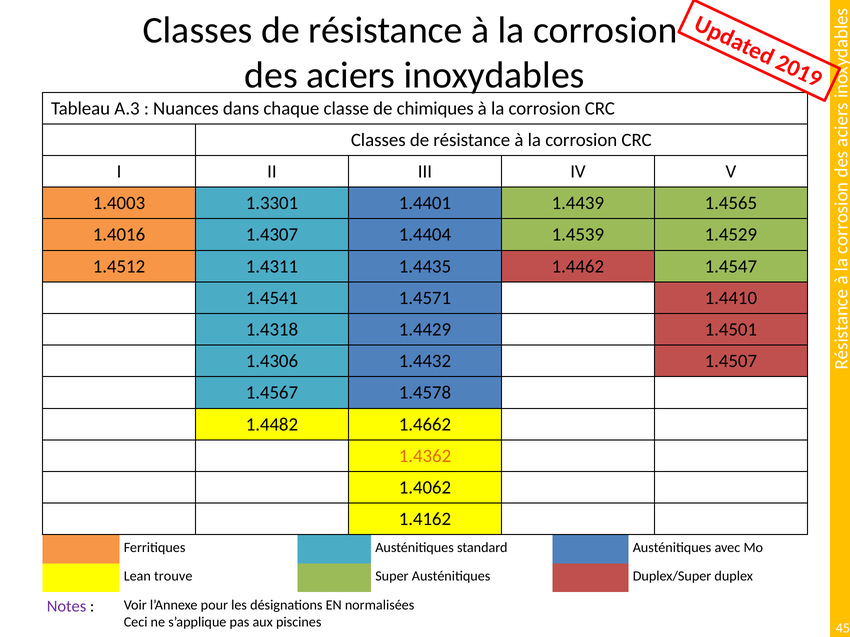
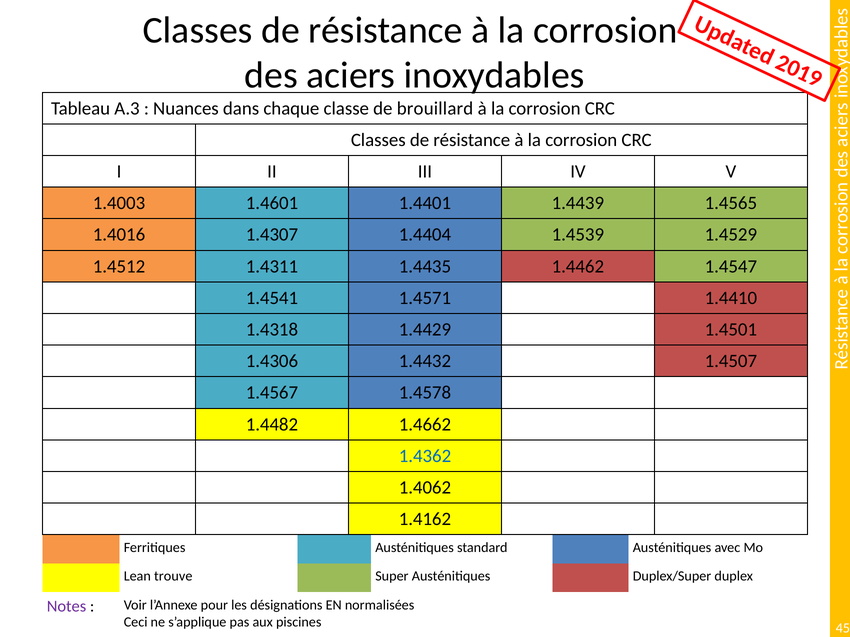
chimiques: chimiques -> brouillard
1.3301: 1.3301 -> 1.4601
1.4362 colour: orange -> blue
